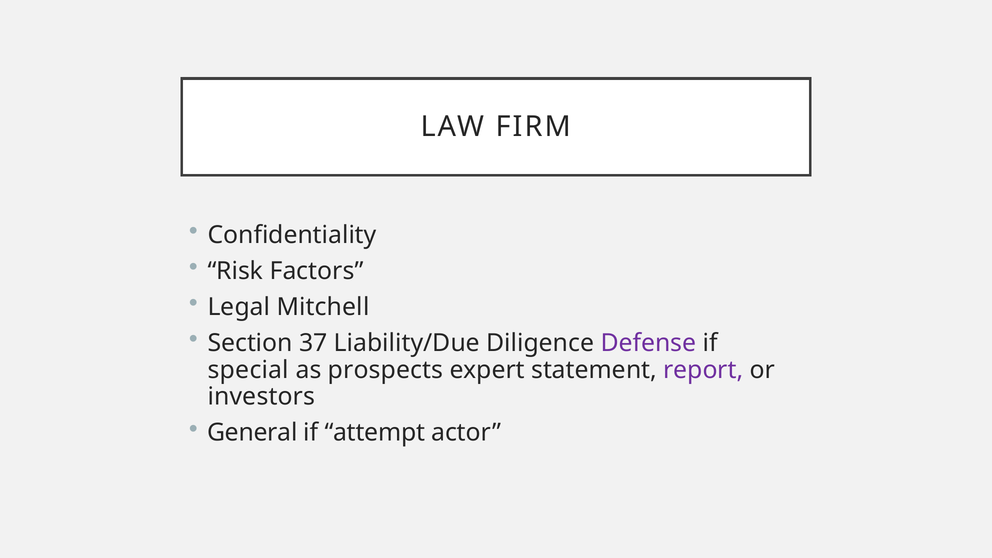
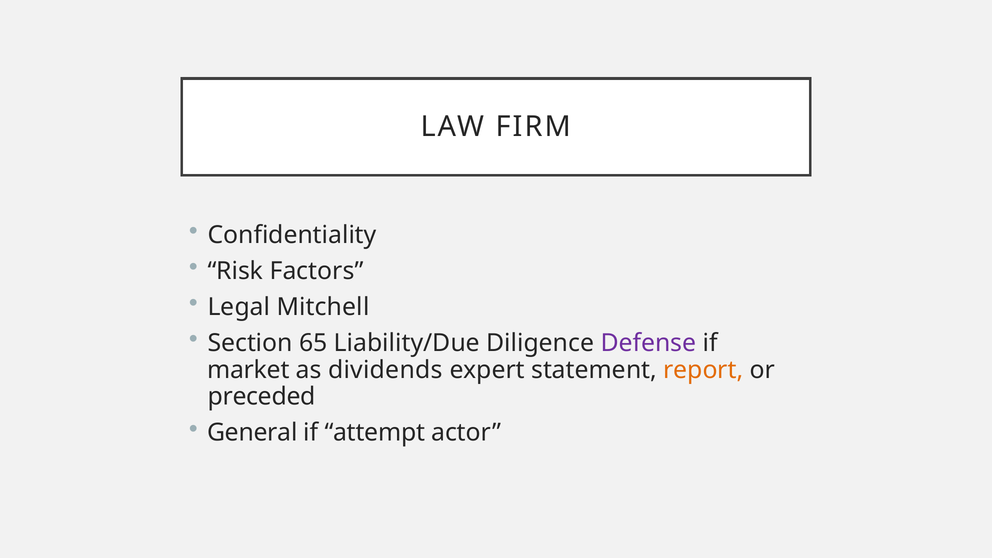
37: 37 -> 65
special: special -> market
prospects: prospects -> dividends
report colour: purple -> orange
investors: investors -> preceded
